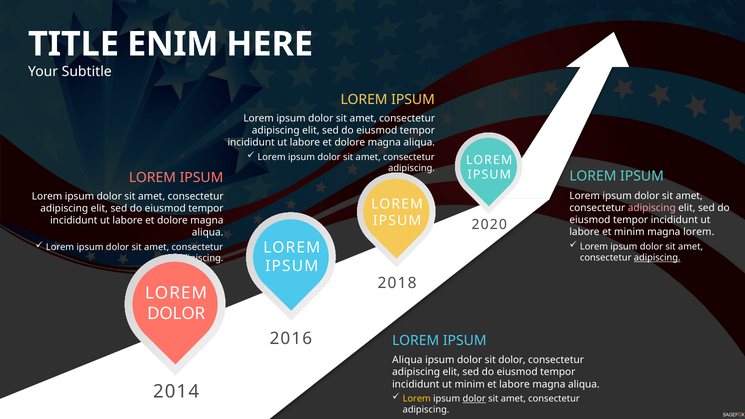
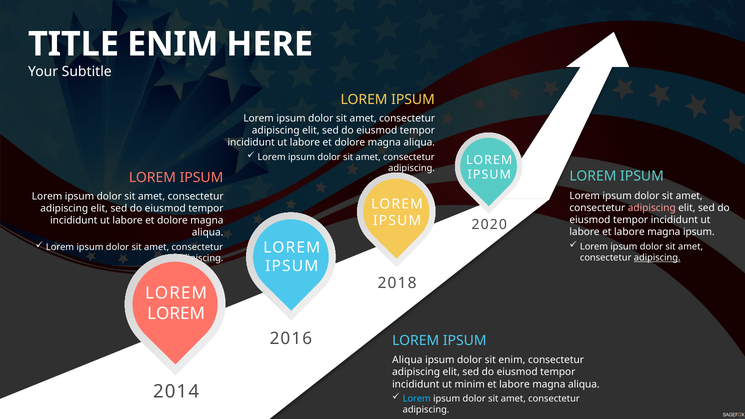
labore et minim: minim -> labore
magna lorem: lorem -> ipsum
DOLOR at (176, 314): DOLOR -> LOREM
sit dolor: dolor -> enim
Lorem at (417, 399) colour: yellow -> light blue
dolor at (474, 399) underline: present -> none
